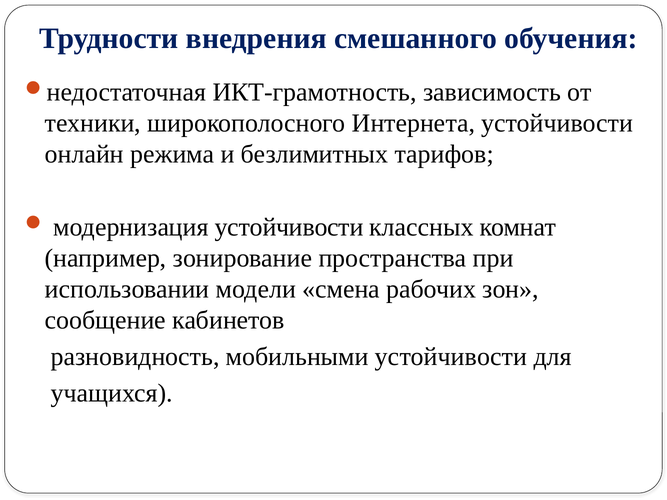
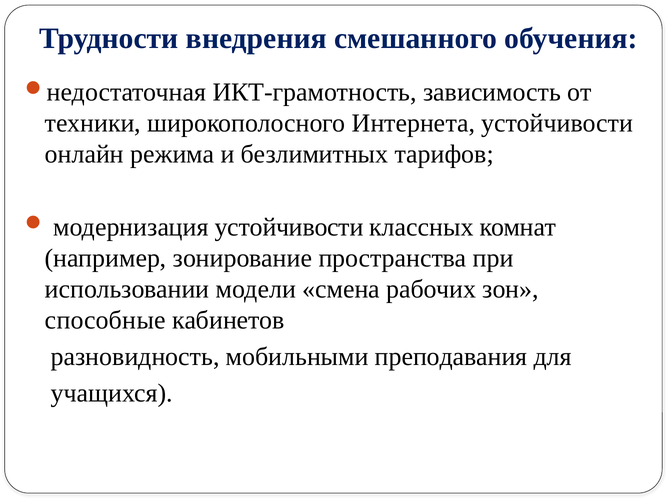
сообщение: сообщение -> способные
мобильными устойчивости: устойчивости -> преподавания
